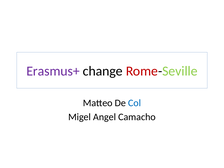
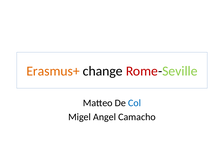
Erasmus+ colour: purple -> orange
